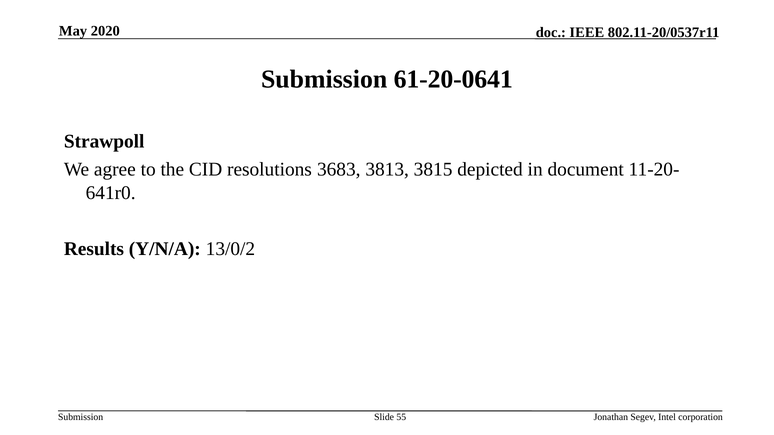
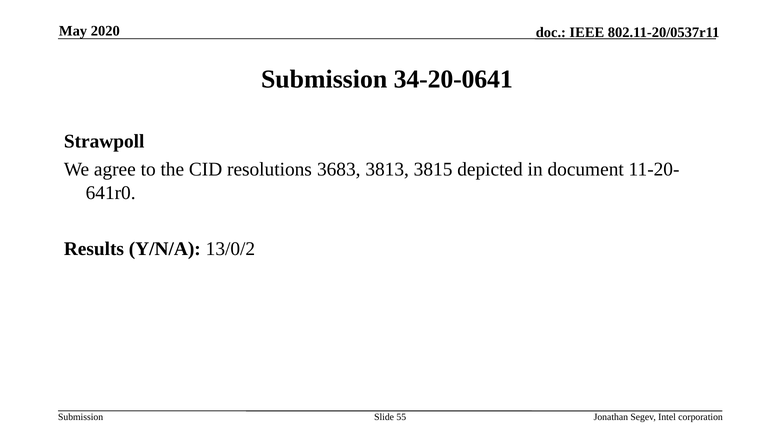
61-20-0641: 61-20-0641 -> 34-20-0641
